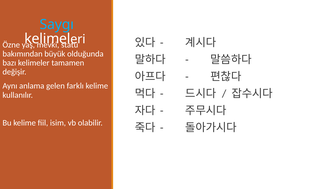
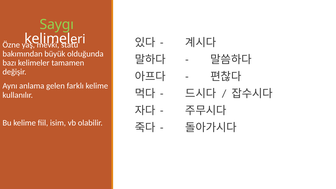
Saygı colour: light blue -> light green
